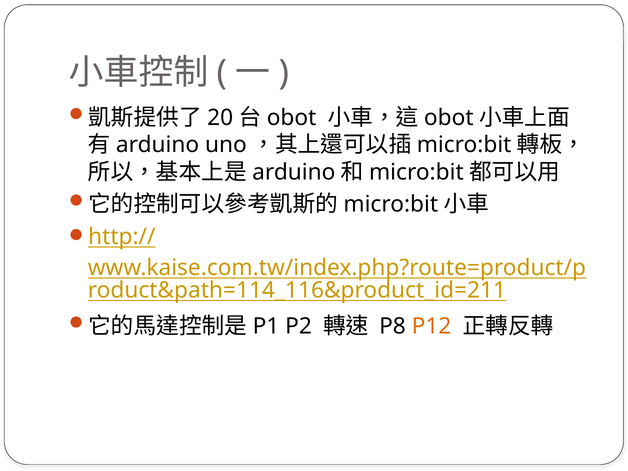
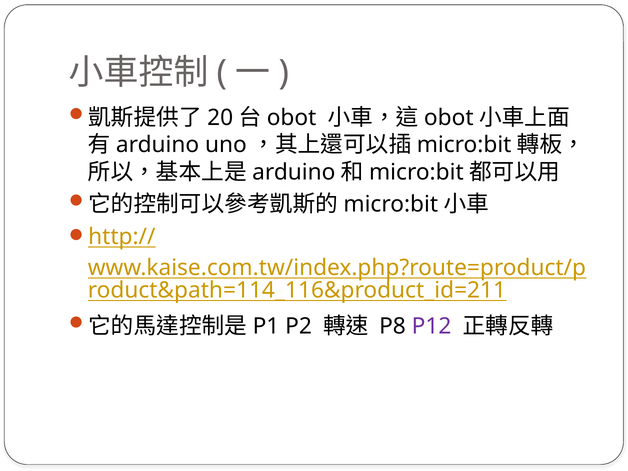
P12 colour: orange -> purple
